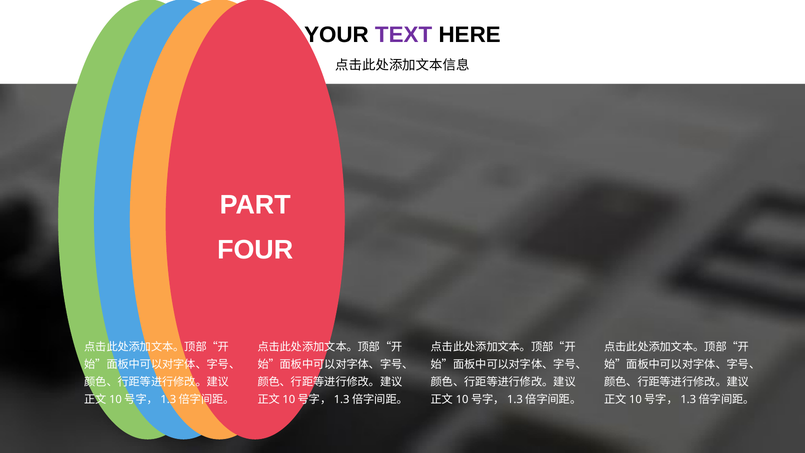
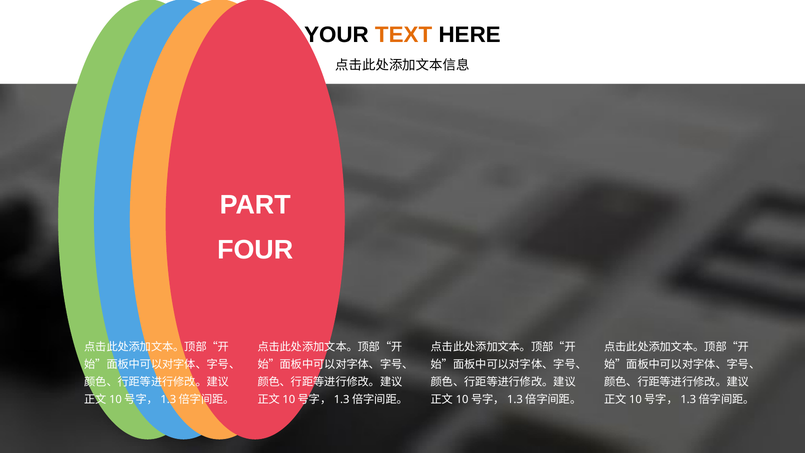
TEXT colour: purple -> orange
